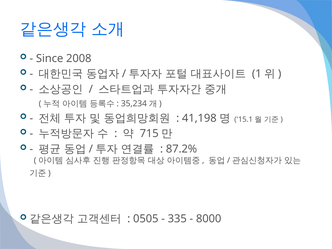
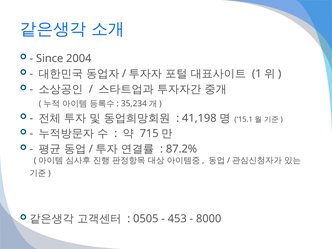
2008: 2008 -> 2004
335: 335 -> 453
